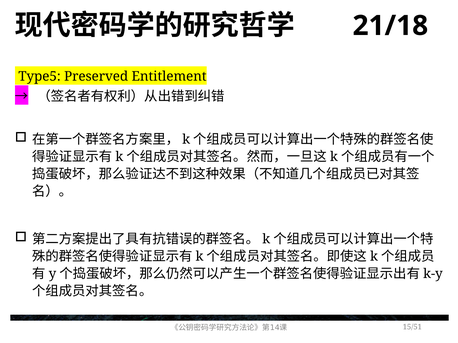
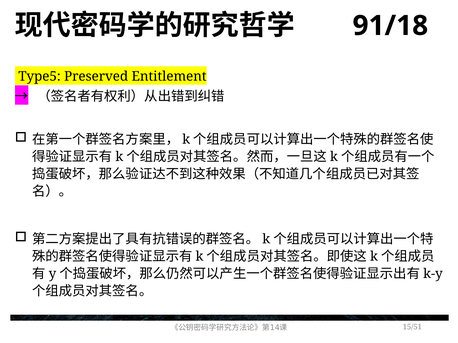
21/18: 21/18 -> 91/18
